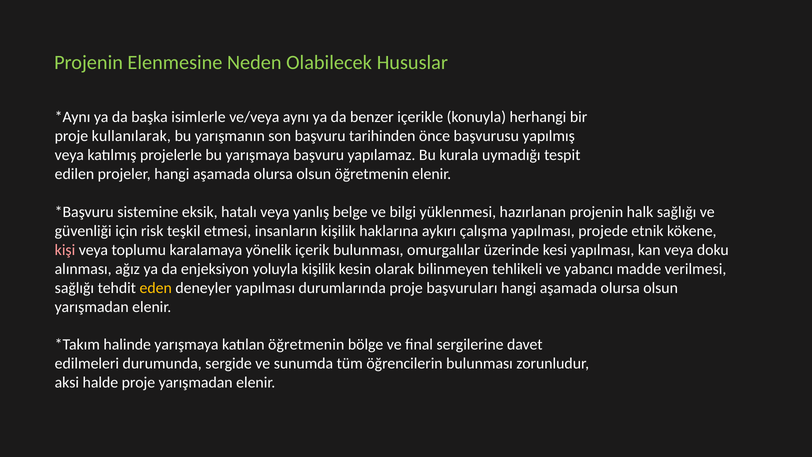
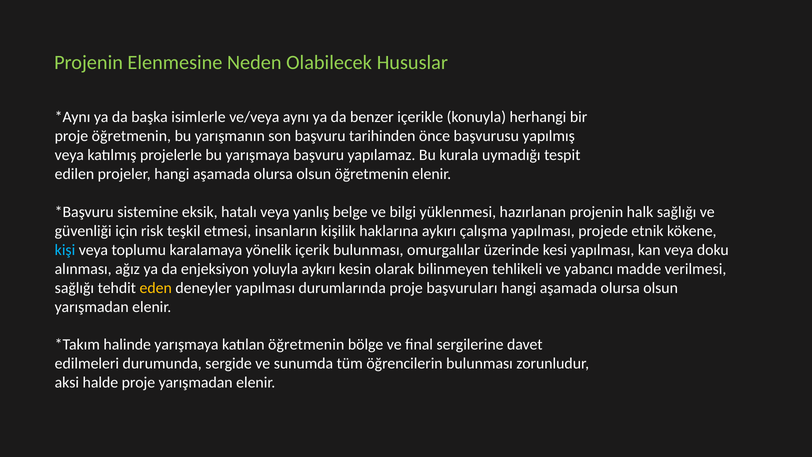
proje kullanılarak: kullanılarak -> öğretmenin
kişi colour: pink -> light blue
yoluyla kişilik: kişilik -> aykırı
